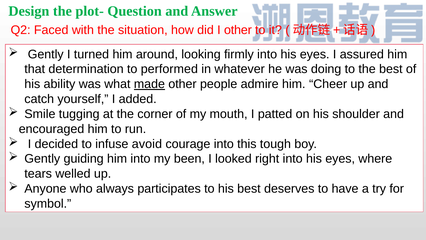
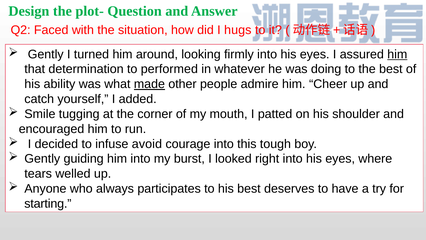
I other: other -> hugs
him at (397, 54) underline: none -> present
been: been -> burst
symbol: symbol -> starting
